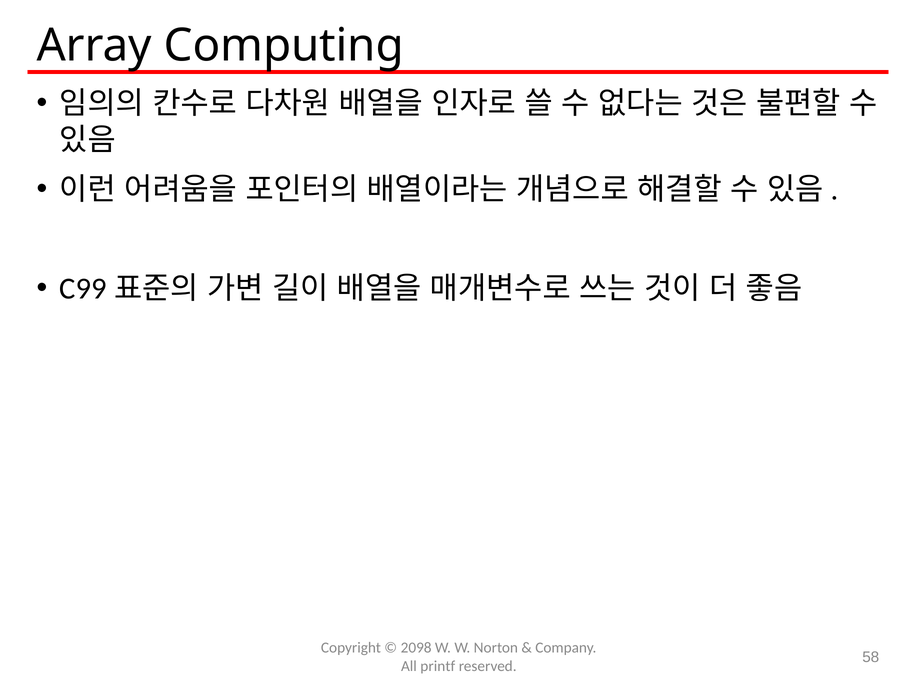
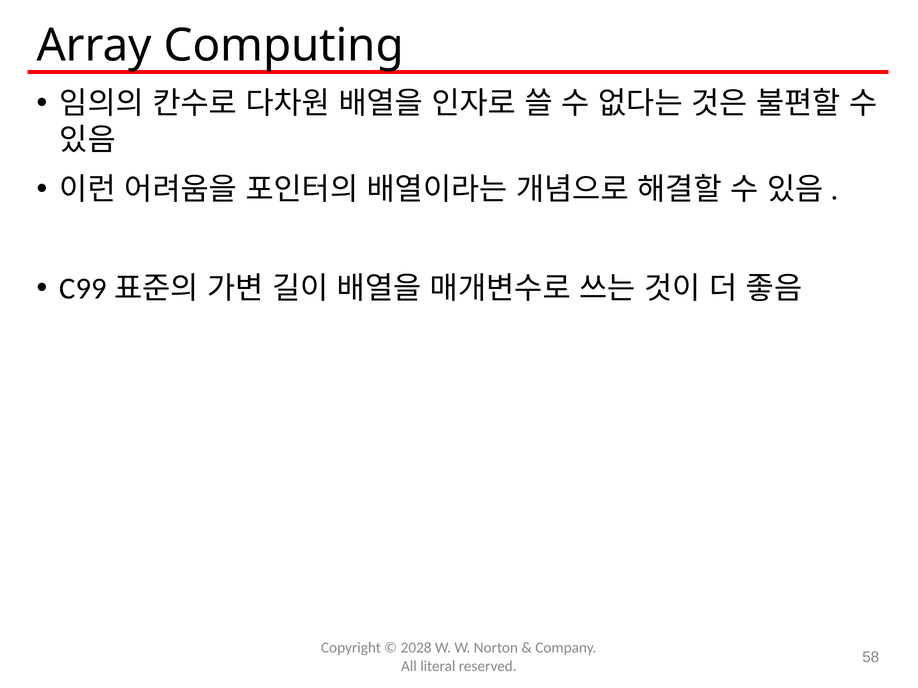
2098: 2098 -> 2028
printf: printf -> literal
